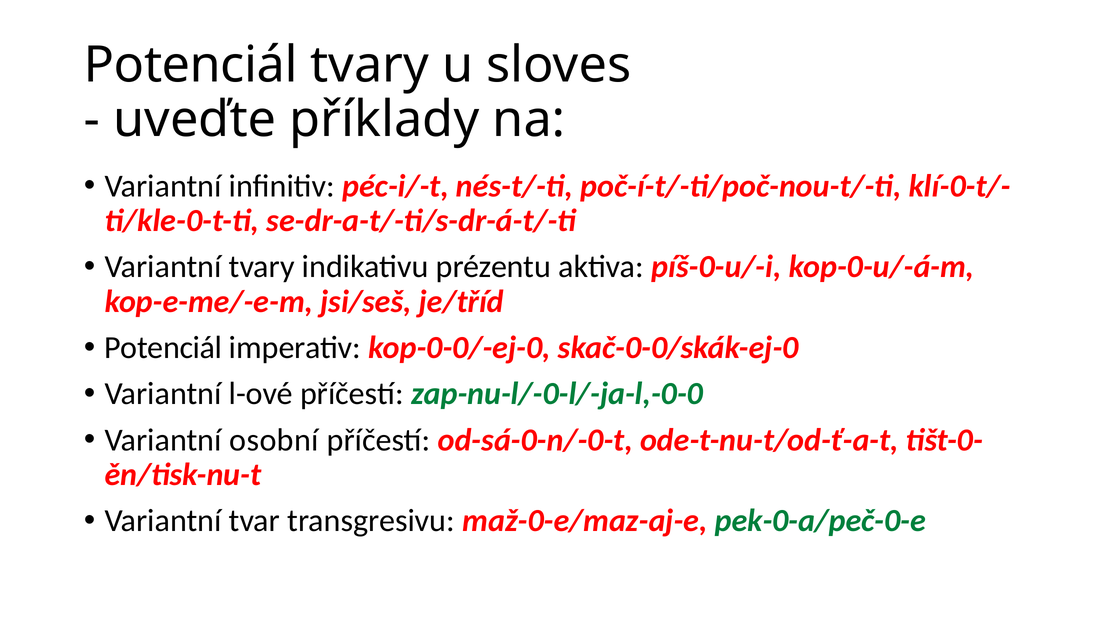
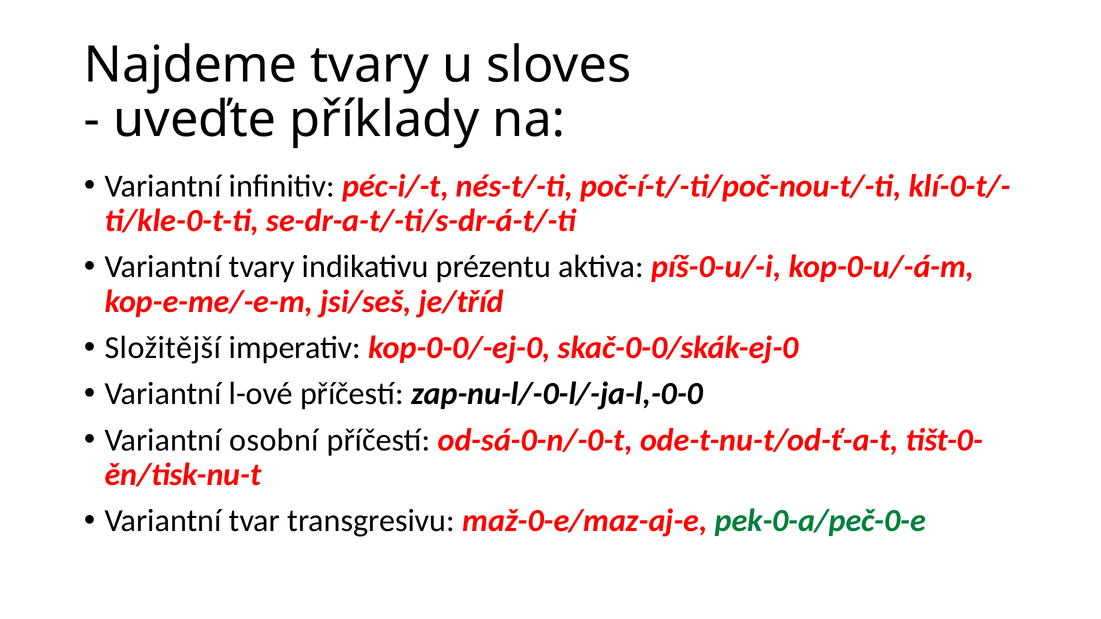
Potenciál at (191, 65): Potenciál -> Najdeme
Potenciál at (163, 348): Potenciál -> Složitější
zap-nu-l/-0-l/-ja-l,-0-0 colour: green -> black
